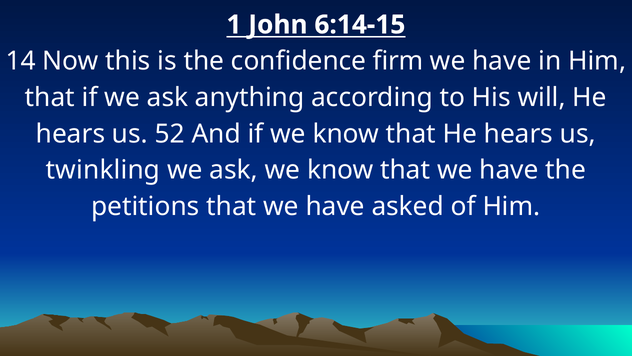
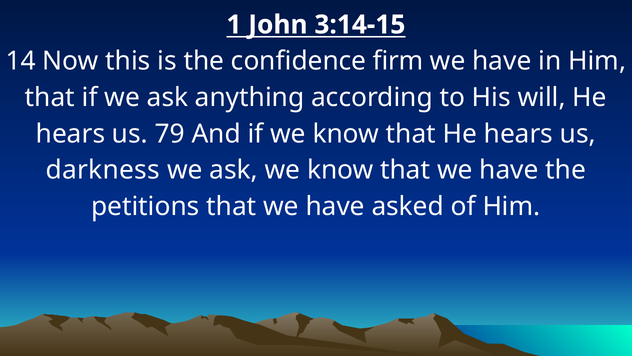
6:14-15: 6:14-15 -> 3:14-15
52: 52 -> 79
twinkling: twinkling -> darkness
